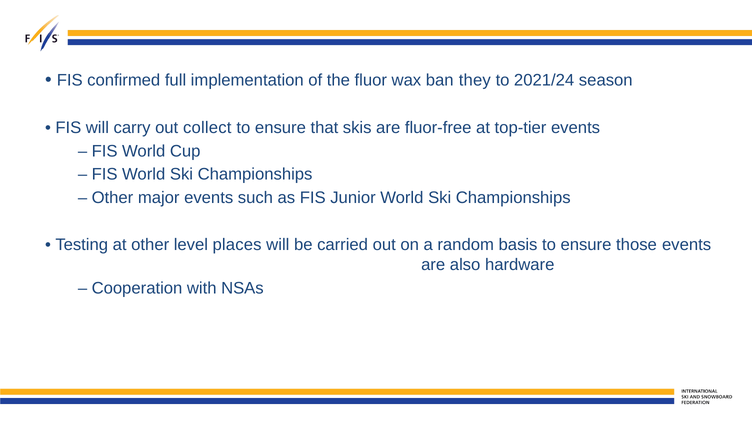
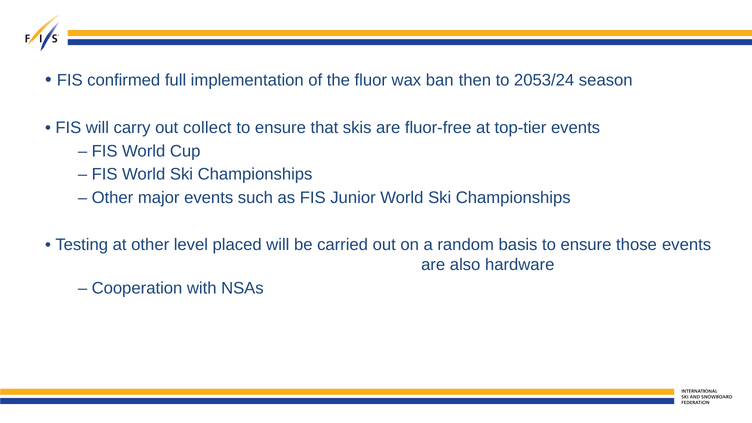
they: they -> then
2021/24: 2021/24 -> 2053/24
places: places -> placed
